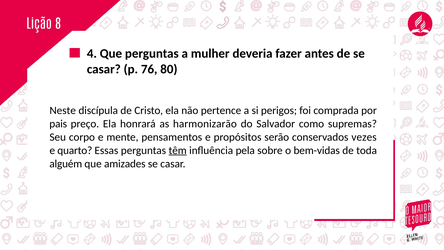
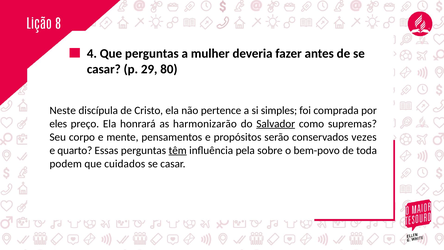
76: 76 -> 29
perigos: perigos -> simples
pais: pais -> eles
Salvador underline: none -> present
bem-vidas: bem-vidas -> bem-povo
alguém: alguém -> podem
amizades: amizades -> cuidados
